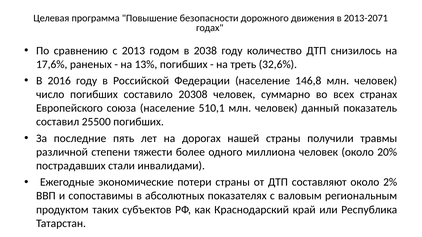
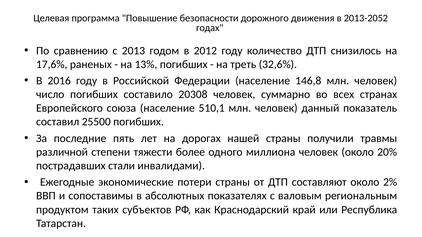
2013-2071: 2013-2071 -> 2013-2052
2038: 2038 -> 2012
